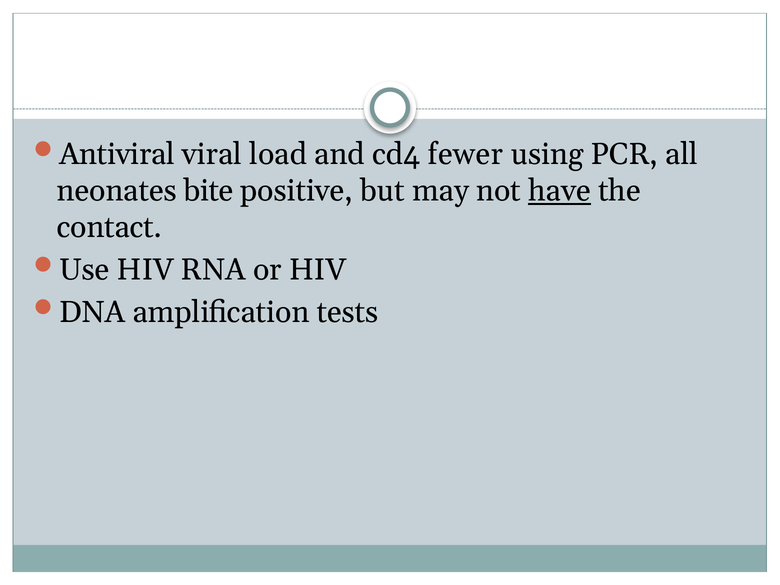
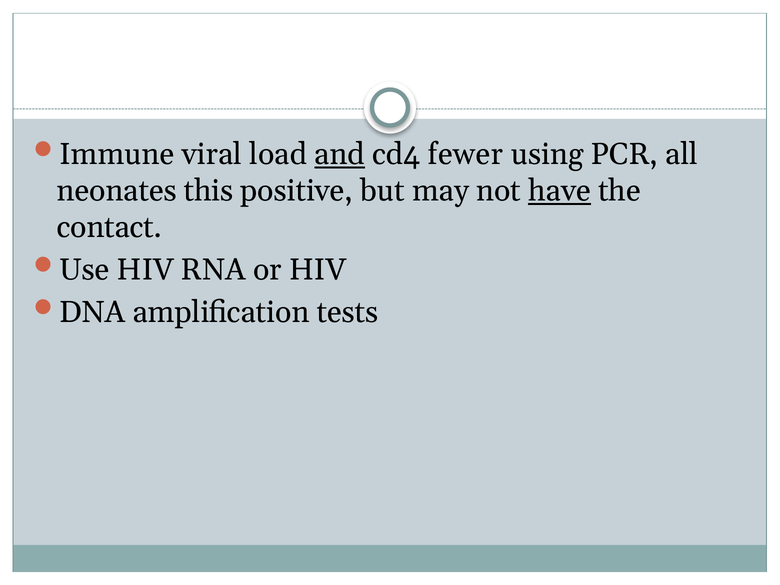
Antiviral: Antiviral -> Immune
and underline: none -> present
bite: bite -> this
